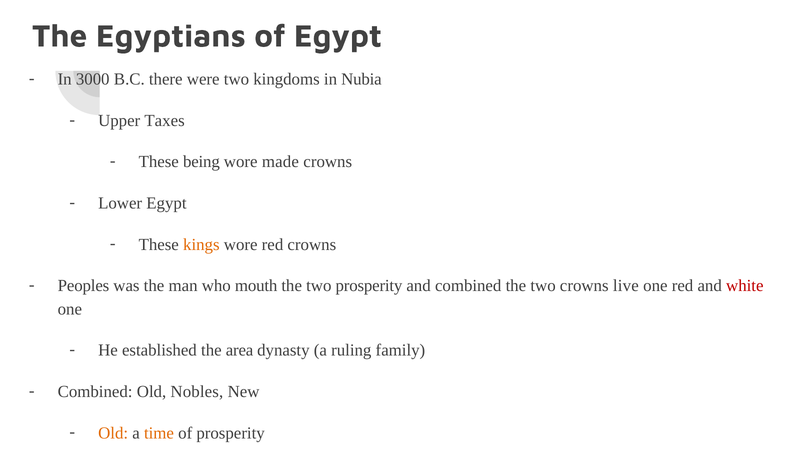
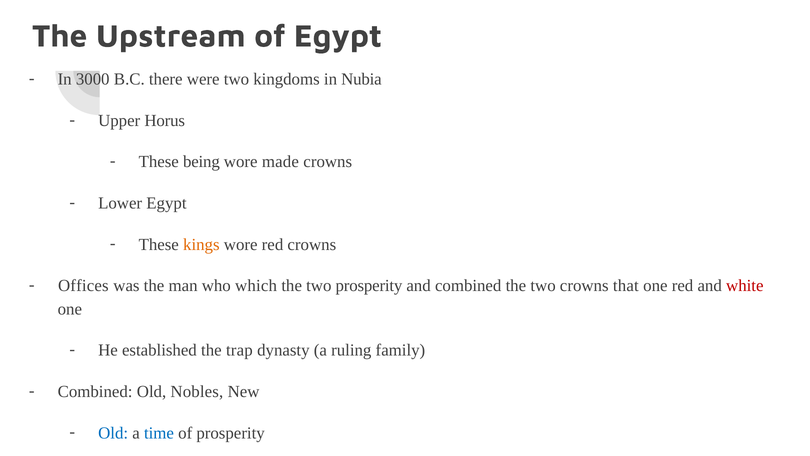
Egyptians: Egyptians -> Upstream
Upper Taxes: Taxes -> Horus
Peoples at (83, 286): Peoples -> Offices
mouth: mouth -> which
crowns live: live -> that
area: area -> trap
Old at (113, 433) colour: orange -> blue
time colour: orange -> blue
